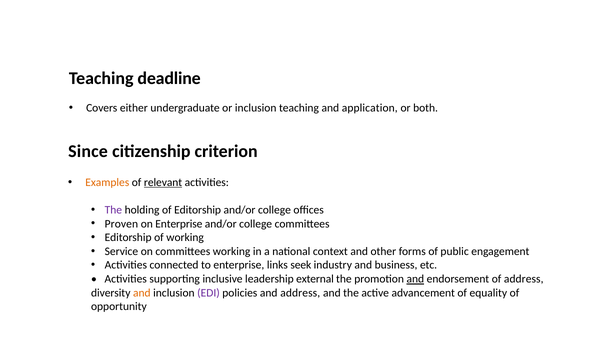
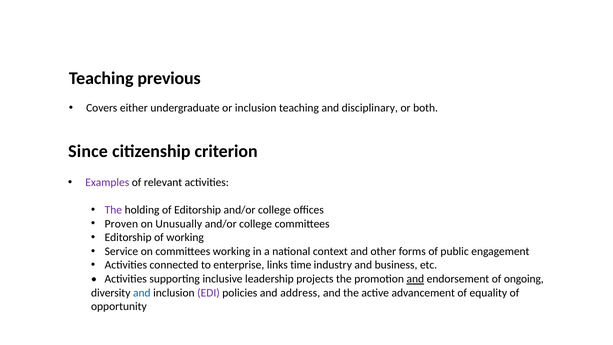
deadline: deadline -> previous
application: application -> disciplinary
Examples colour: orange -> purple
relevant underline: present -> none
on Enterprise: Enterprise -> Unusually
seek: seek -> time
external: external -> projects
of address: address -> ongoing
and at (142, 293) colour: orange -> blue
